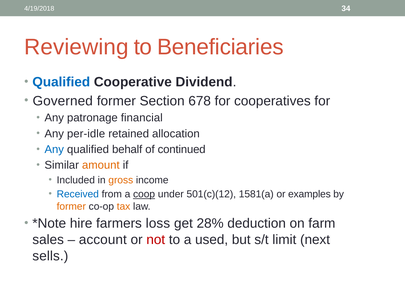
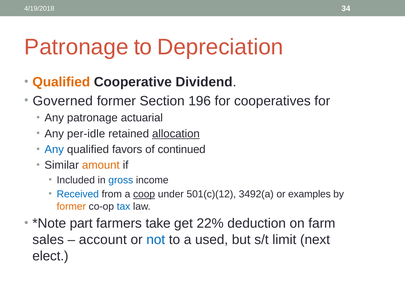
Reviewing at (76, 47): Reviewing -> Patronage
Beneficiaries: Beneficiaries -> Depreciation
Qualified at (61, 82) colour: blue -> orange
678: 678 -> 196
financial: financial -> actuarial
allocation underline: none -> present
behalf: behalf -> favors
gross colour: orange -> blue
1581(a: 1581(a -> 3492(a
tax colour: orange -> blue
hire: hire -> part
loss: loss -> take
28%: 28% -> 22%
not colour: red -> blue
sells: sells -> elect
